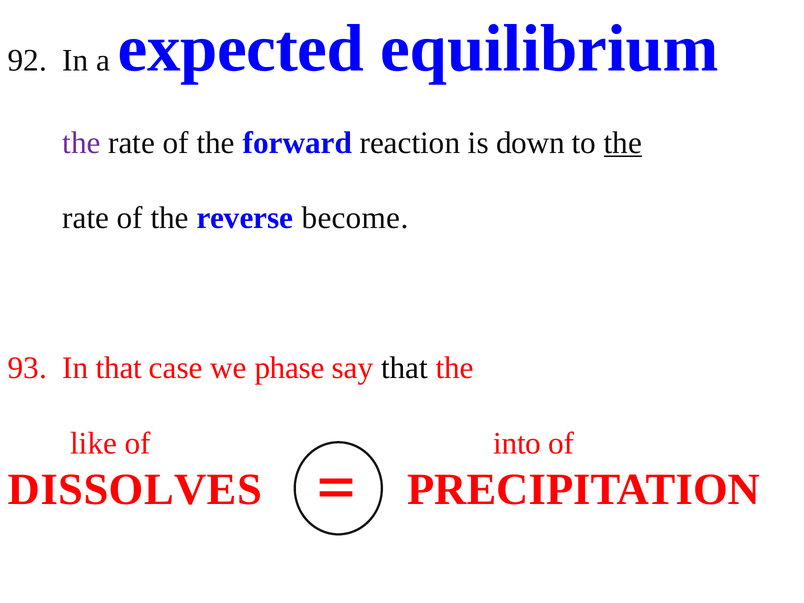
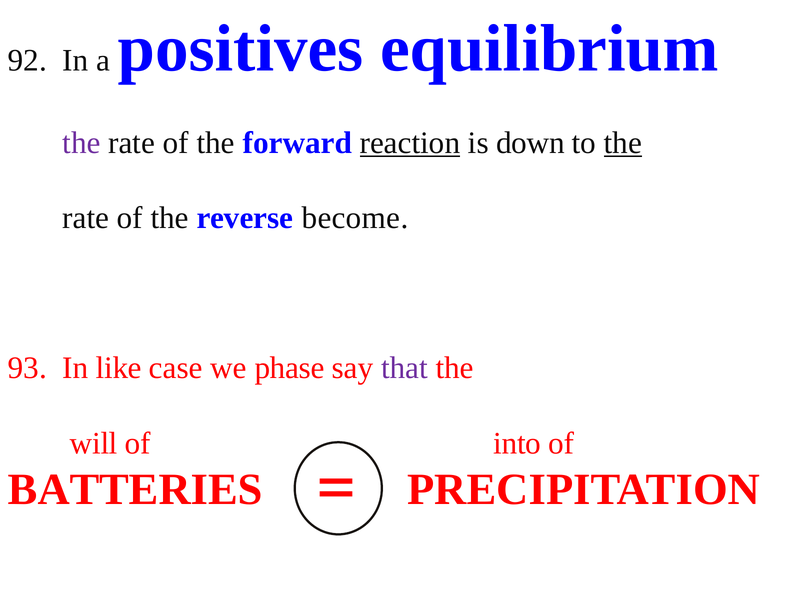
expected: expected -> positives
reaction underline: none -> present
In that: that -> like
that at (404, 368) colour: black -> purple
like: like -> will
DISSOLVES: DISSOLVES -> BATTERIES
